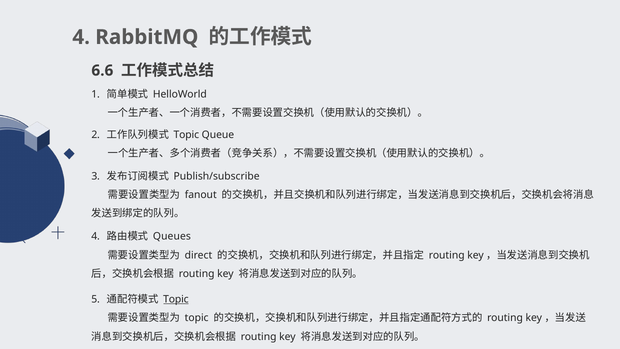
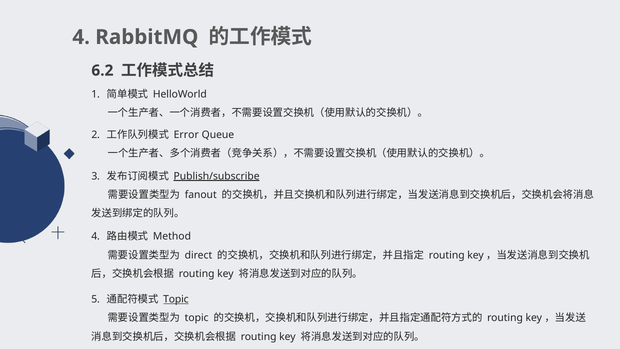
6.6: 6.6 -> 6.2
Topic at (186, 135): Topic -> Error
Publish/subscribe underline: none -> present
Queues: Queues -> Method
